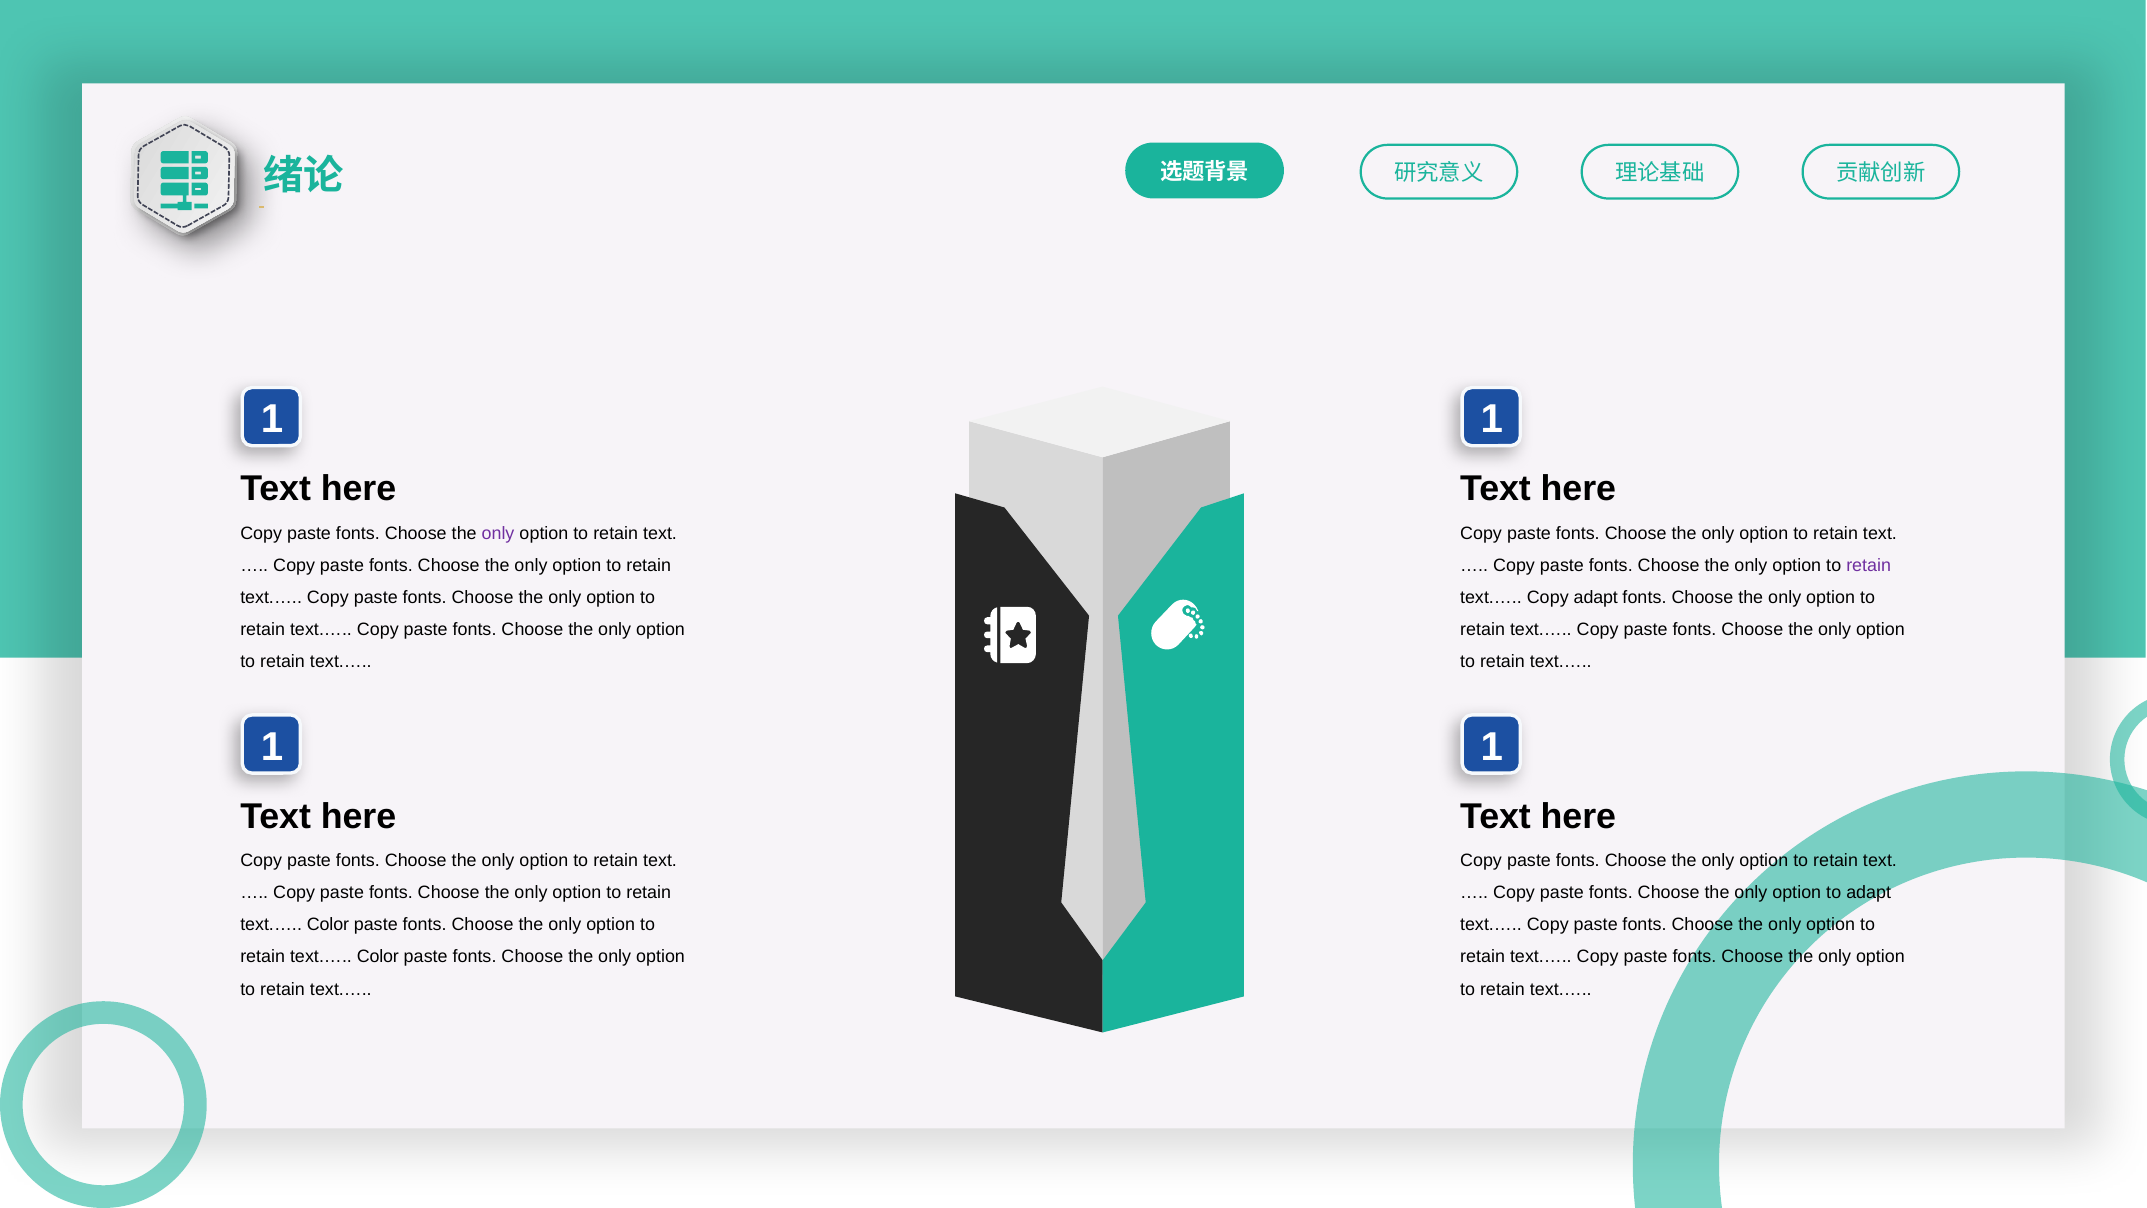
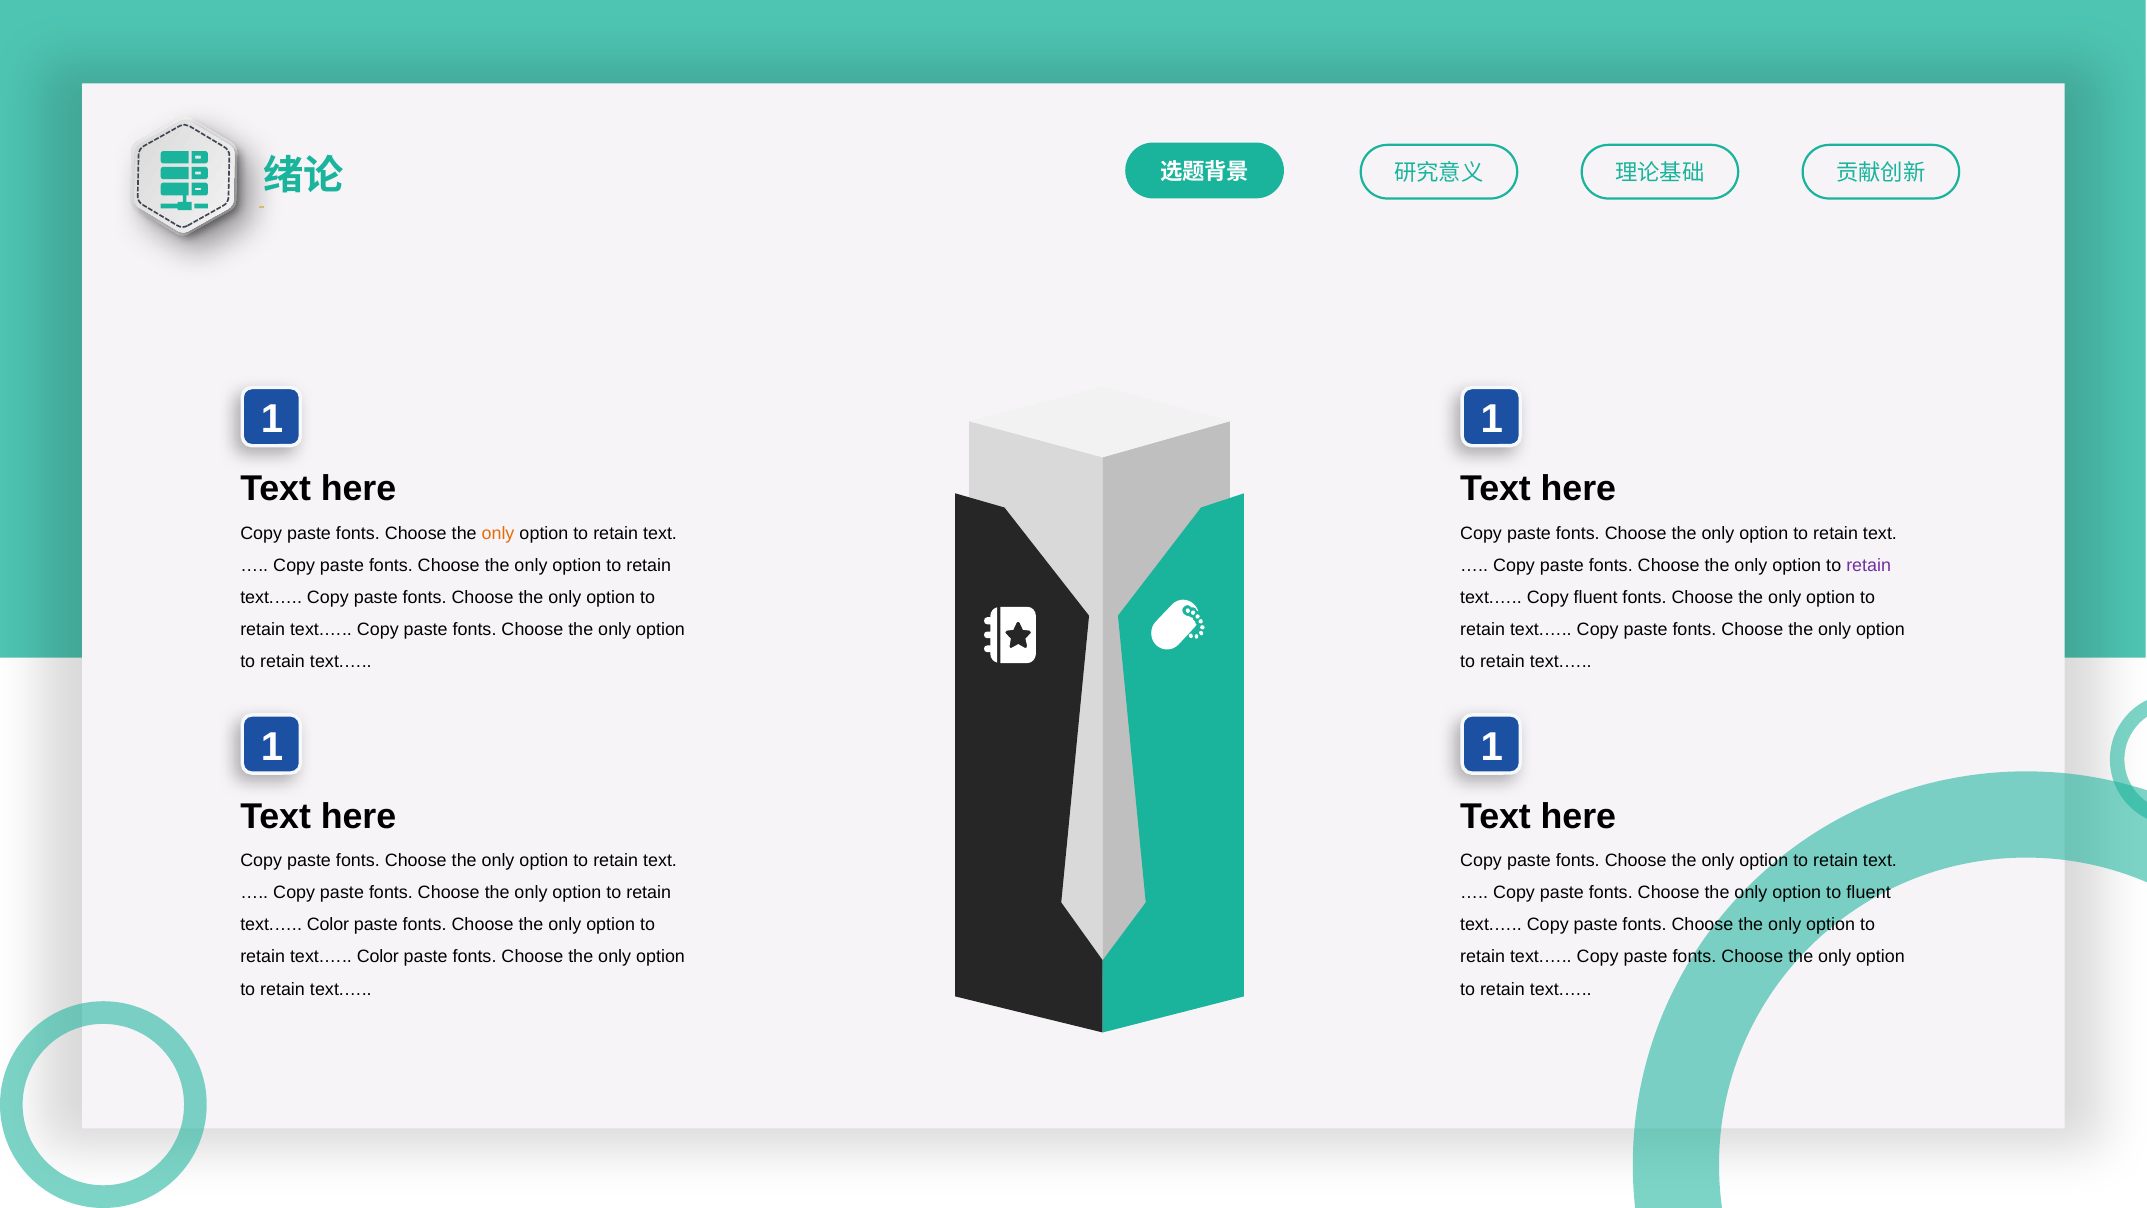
only at (498, 533) colour: purple -> orange
Copy adapt: adapt -> fluent
to adapt: adapt -> fluent
